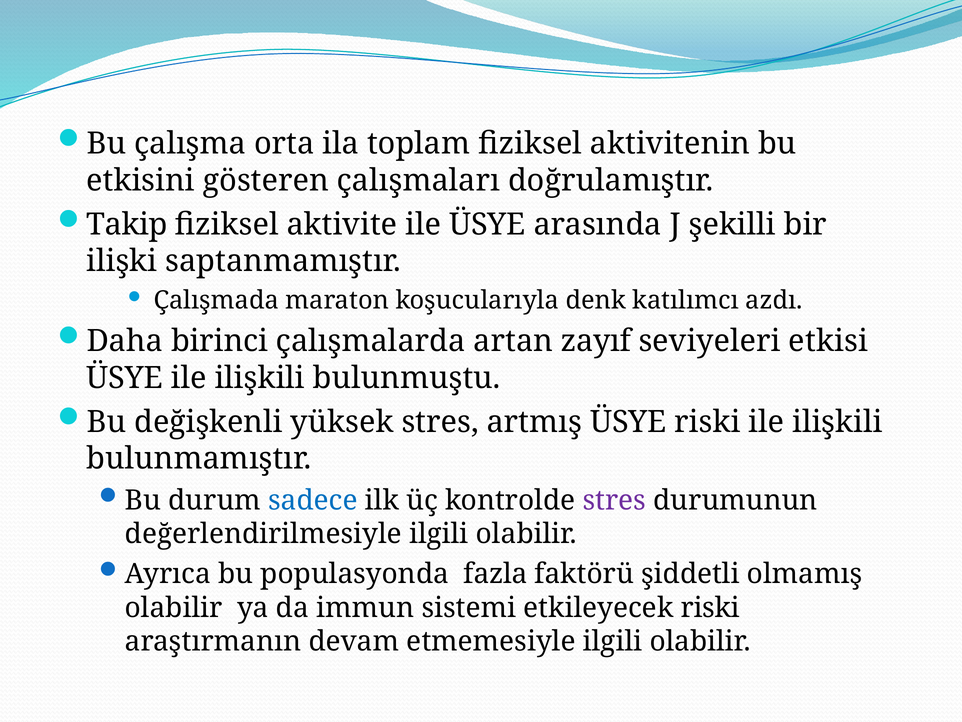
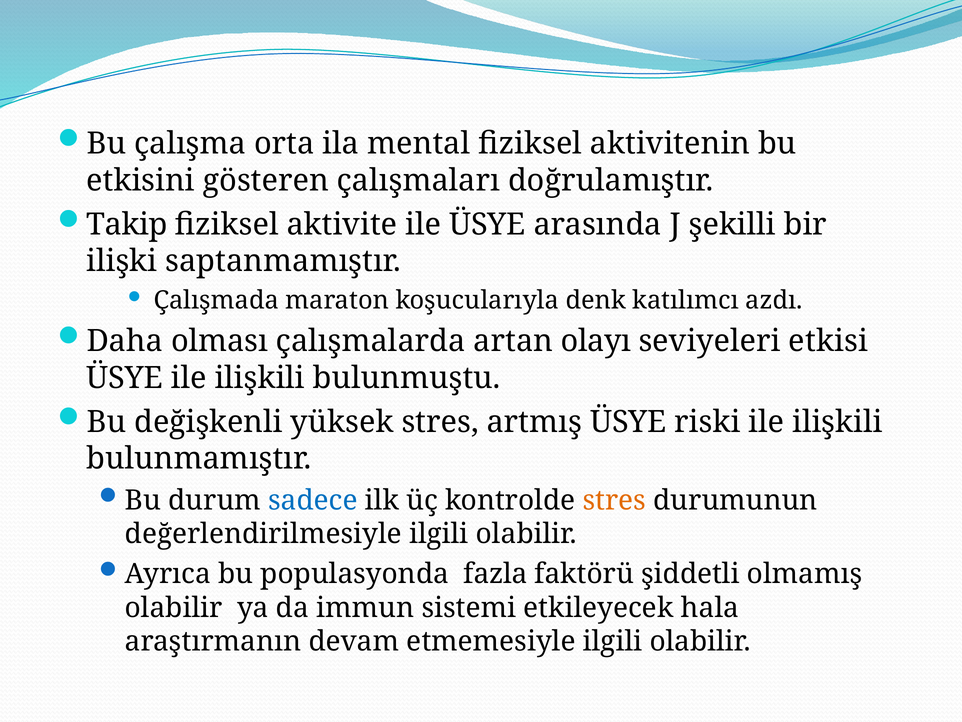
toplam: toplam -> mental
birinci: birinci -> olması
zayıf: zayıf -> olayı
stres at (614, 500) colour: purple -> orange
etkileyecek riski: riski -> hala
